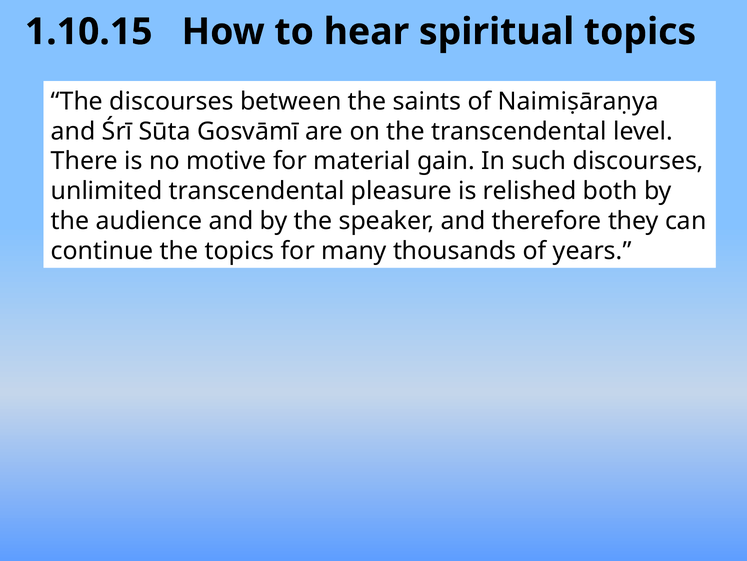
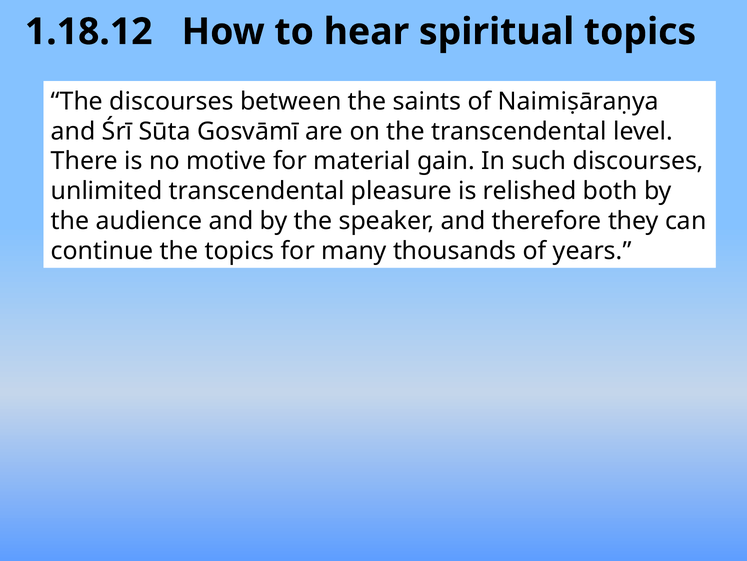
1.10.15: 1.10.15 -> 1.18.12
